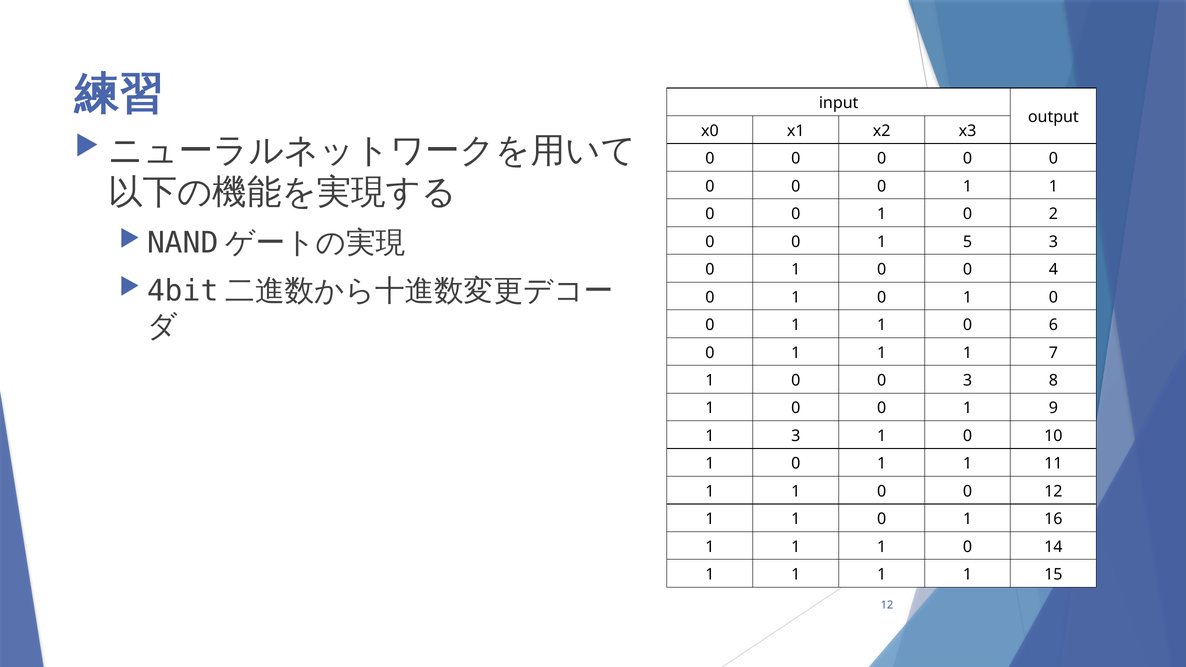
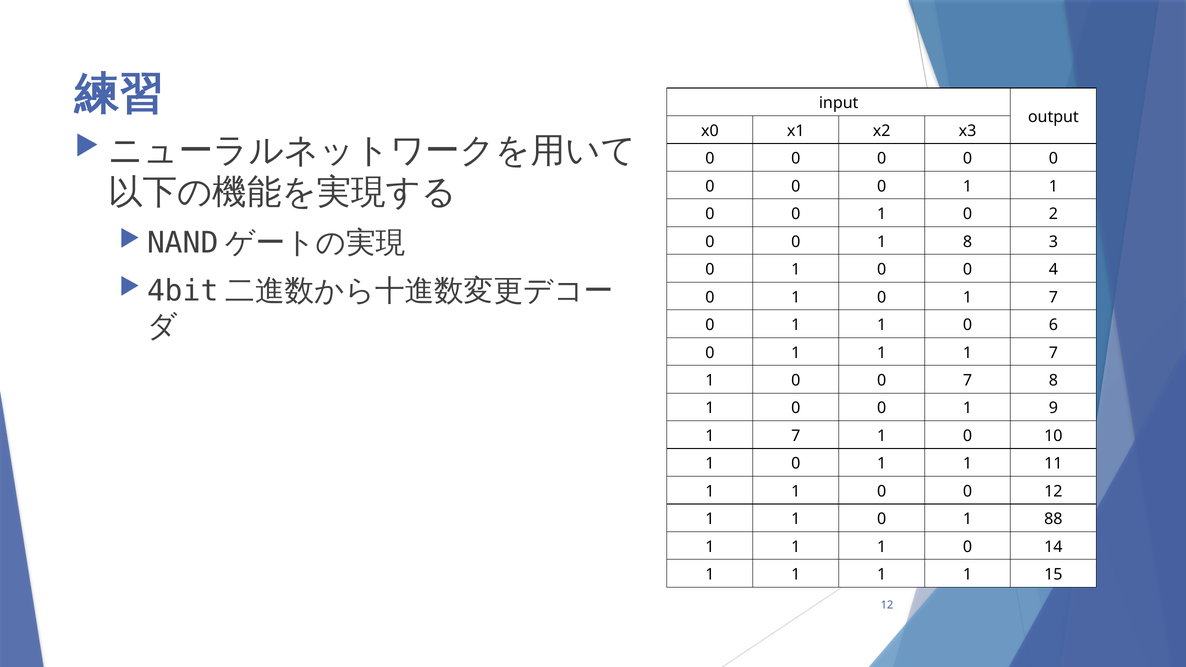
1 5: 5 -> 8
1 0 1 0: 0 -> 7
0 3: 3 -> 7
3 at (796, 436): 3 -> 7
16: 16 -> 88
